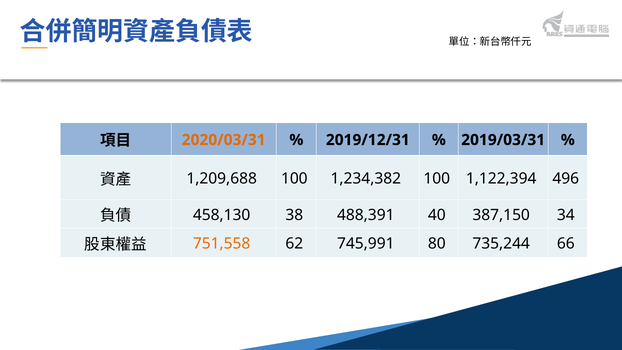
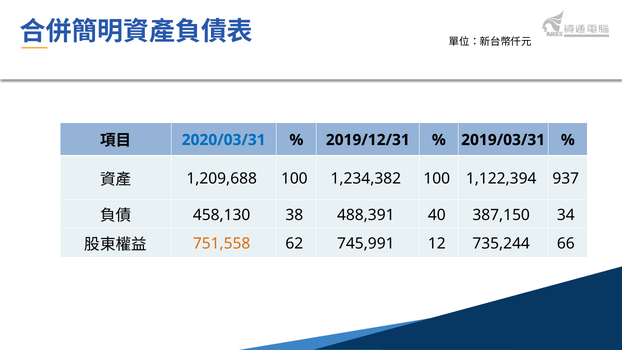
2020/03/31 colour: orange -> blue
496: 496 -> 937
80: 80 -> 12
